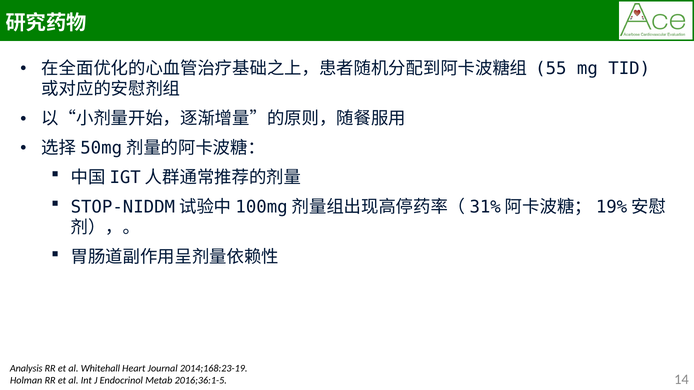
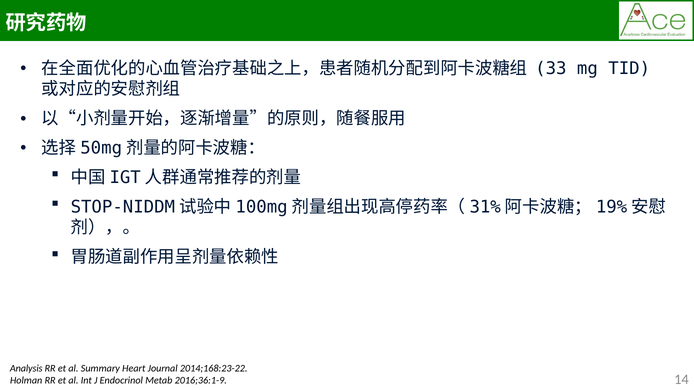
55: 55 -> 33
Whitehall: Whitehall -> Summary
2014;168:23-19: 2014;168:23-19 -> 2014;168:23-22
2016;36:1-5: 2016;36:1-5 -> 2016;36:1-9
